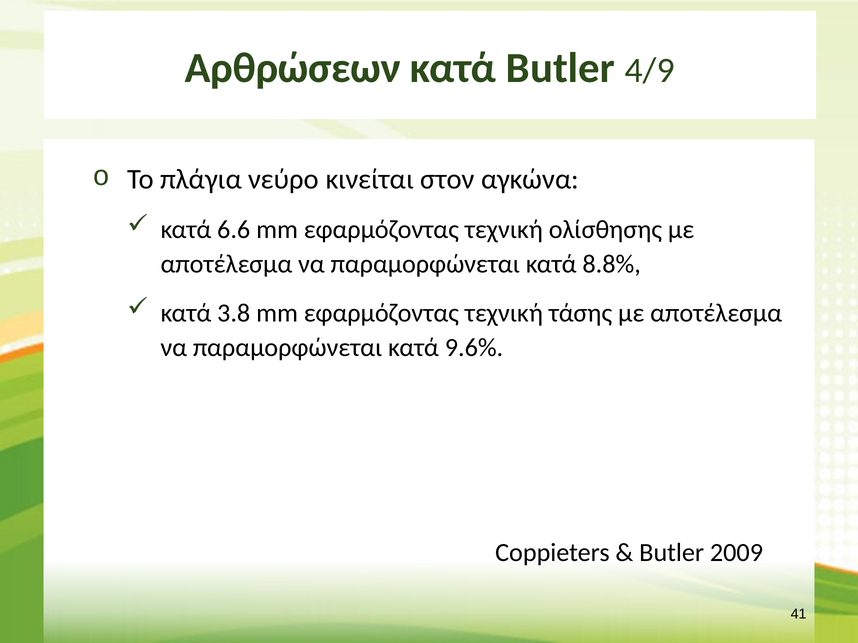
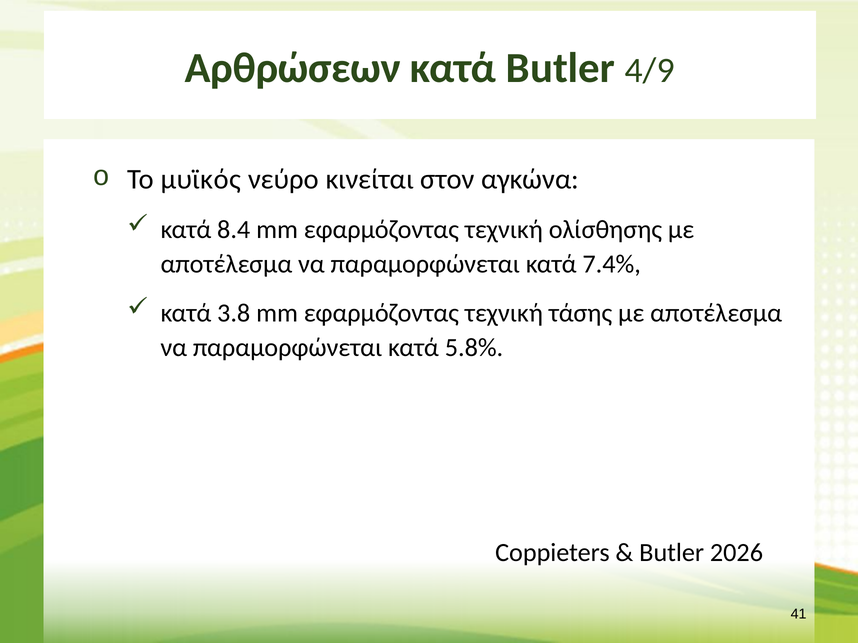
πλάγια: πλάγια -> μυϊκός
6.6: 6.6 -> 8.4
8.8%: 8.8% -> 7.4%
9.6%: 9.6% -> 5.8%
2009: 2009 -> 2026
